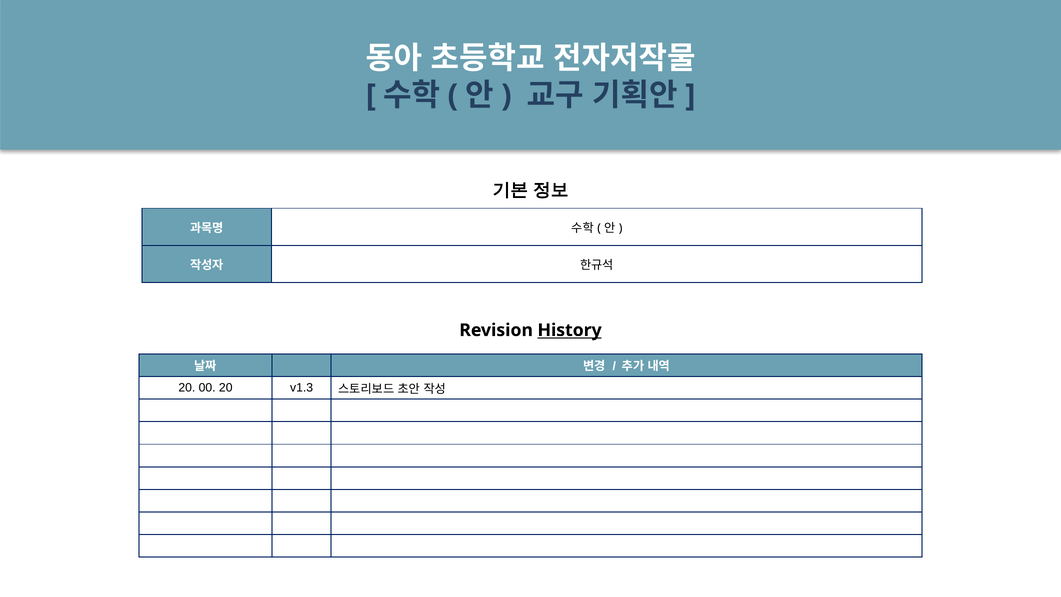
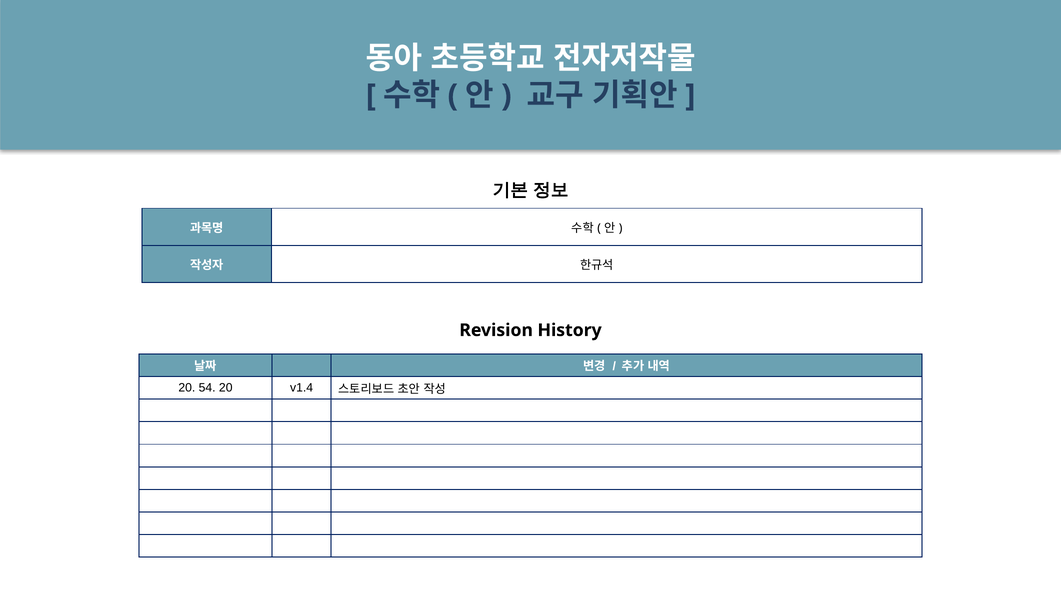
History underline: present -> none
00: 00 -> 54
v1.3: v1.3 -> v1.4
